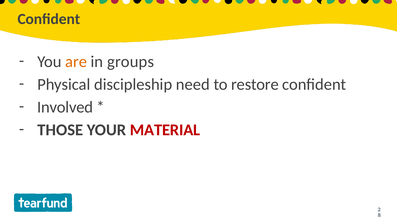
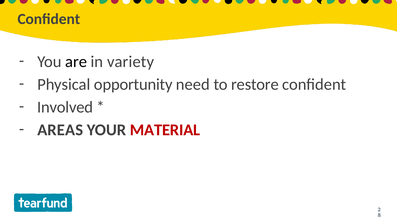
are colour: orange -> black
groups: groups -> variety
discipleship: discipleship -> opportunity
THOSE: THOSE -> AREAS
